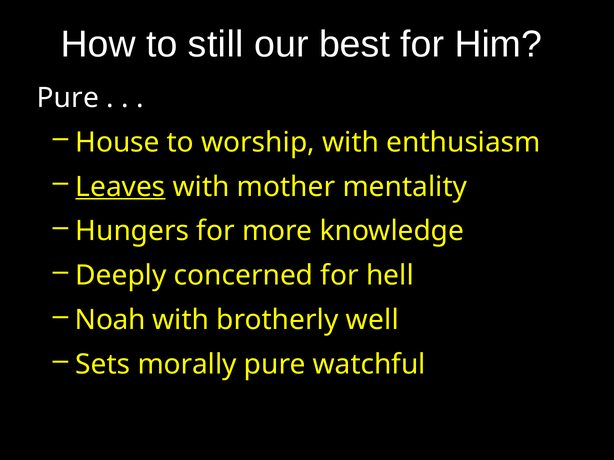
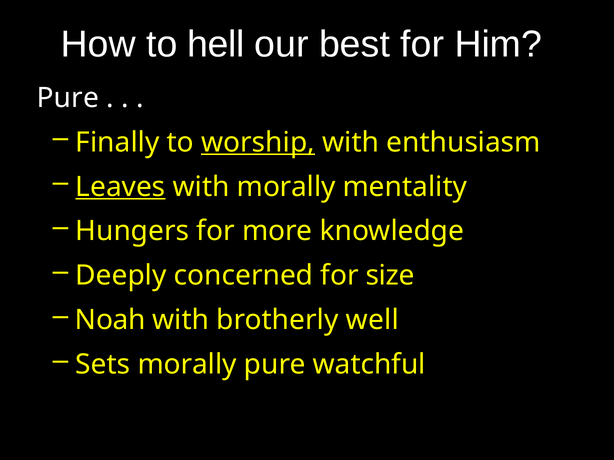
still: still -> hell
House: House -> Finally
worship underline: none -> present
with mother: mother -> morally
hell: hell -> size
